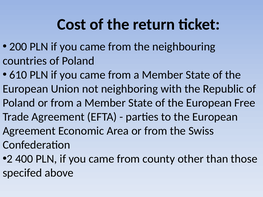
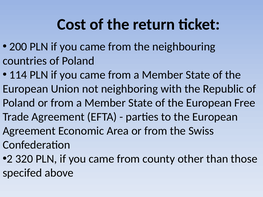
610: 610 -> 114
400: 400 -> 320
